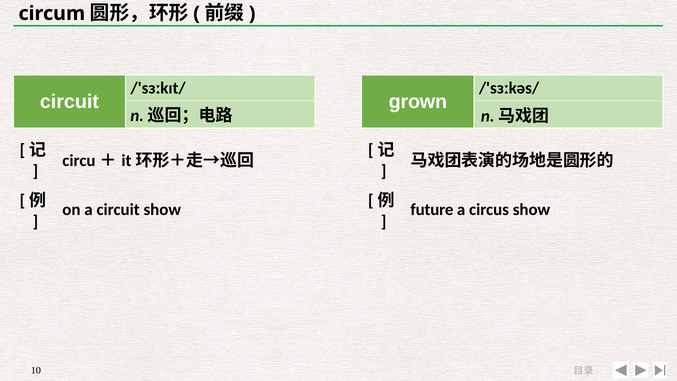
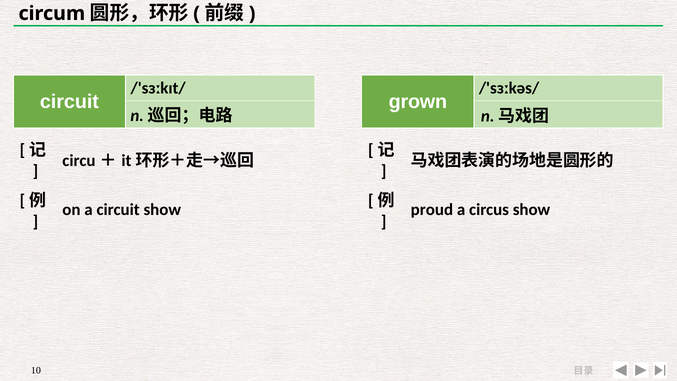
future: future -> proud
